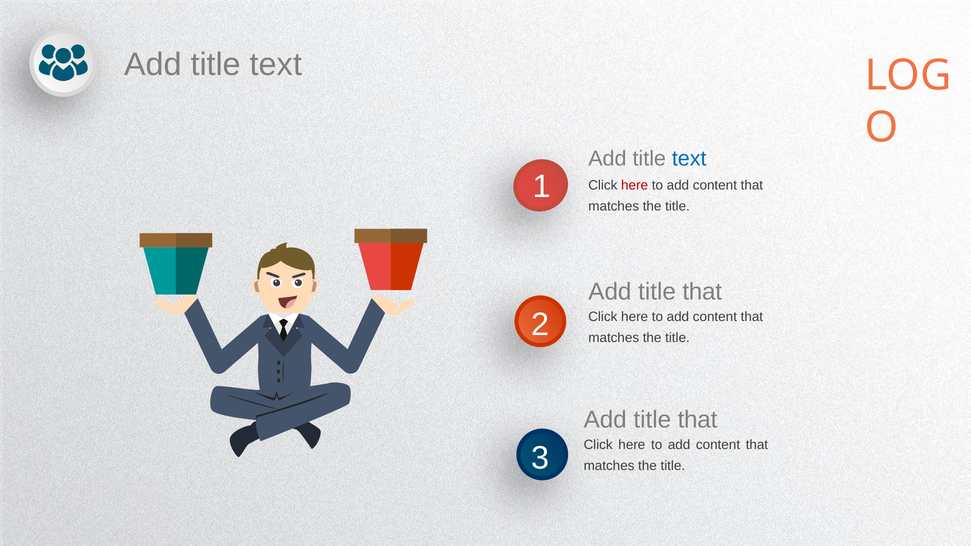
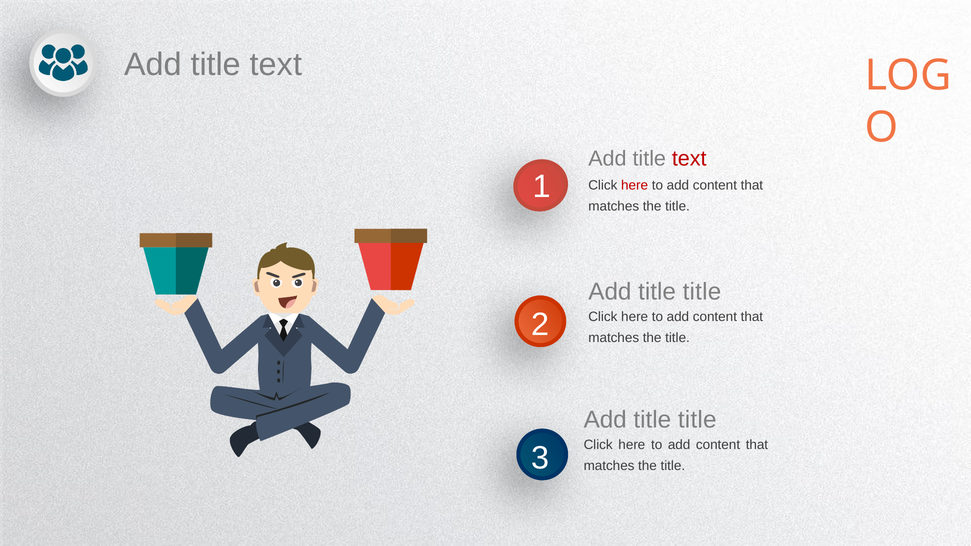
text at (689, 159) colour: blue -> red
that at (702, 292): that -> title
that at (697, 420): that -> title
